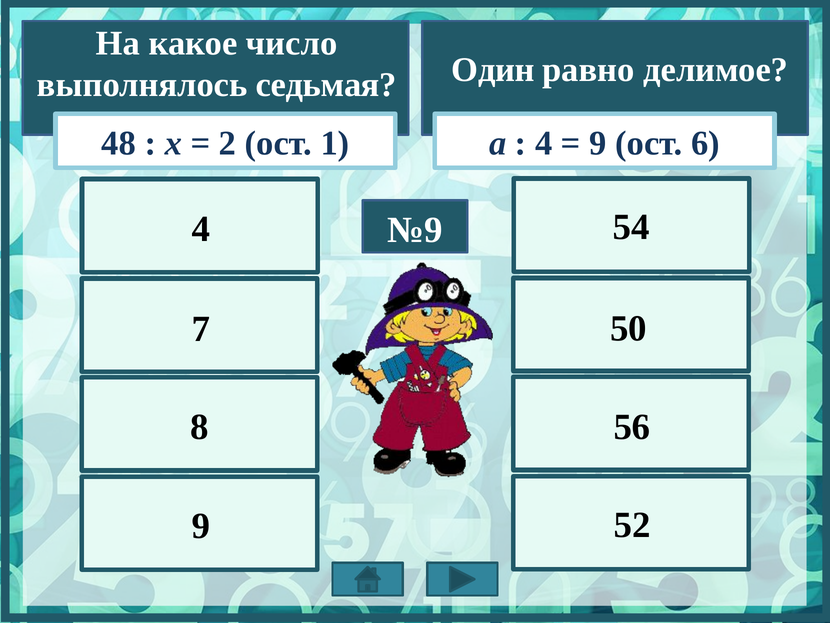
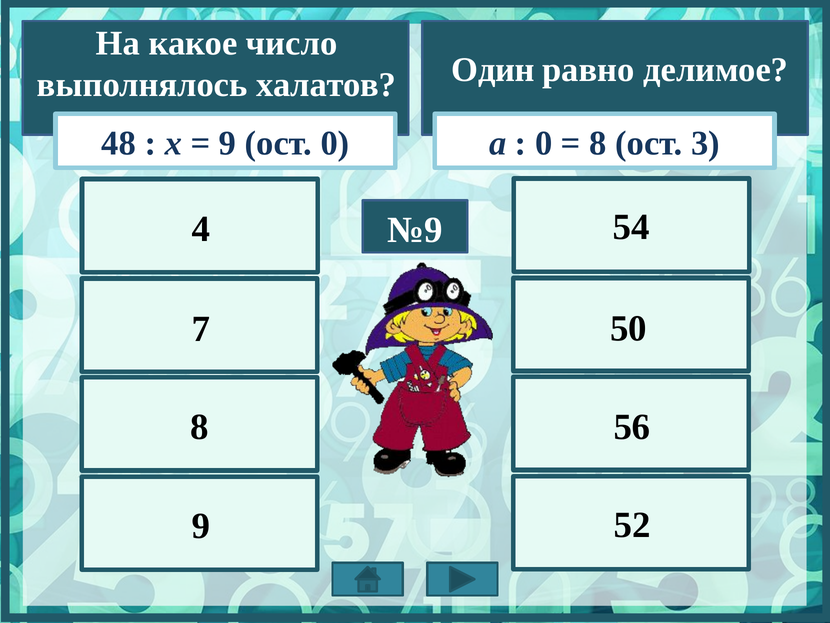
седьмая: седьмая -> халатов
2 at (228, 143): 2 -> 9
ост 1: 1 -> 0
4 at (544, 143): 4 -> 0
9 at (598, 143): 9 -> 8
6: 6 -> 3
